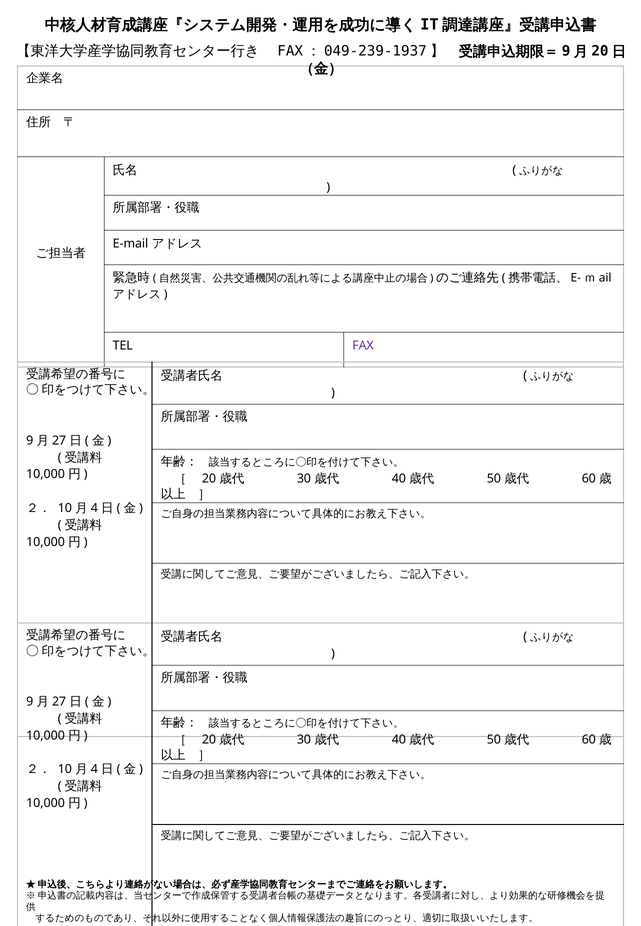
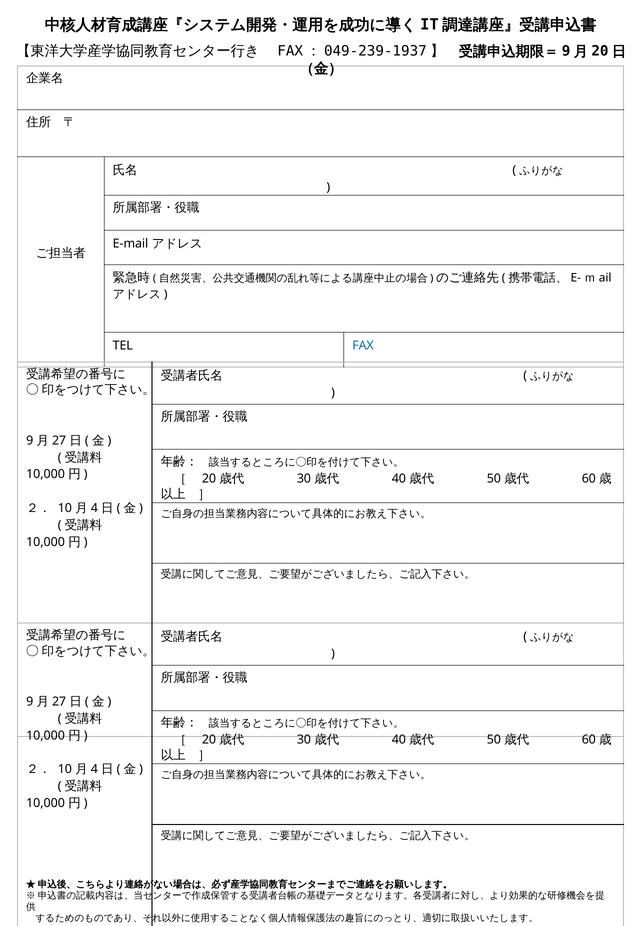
FAX colour: purple -> blue
